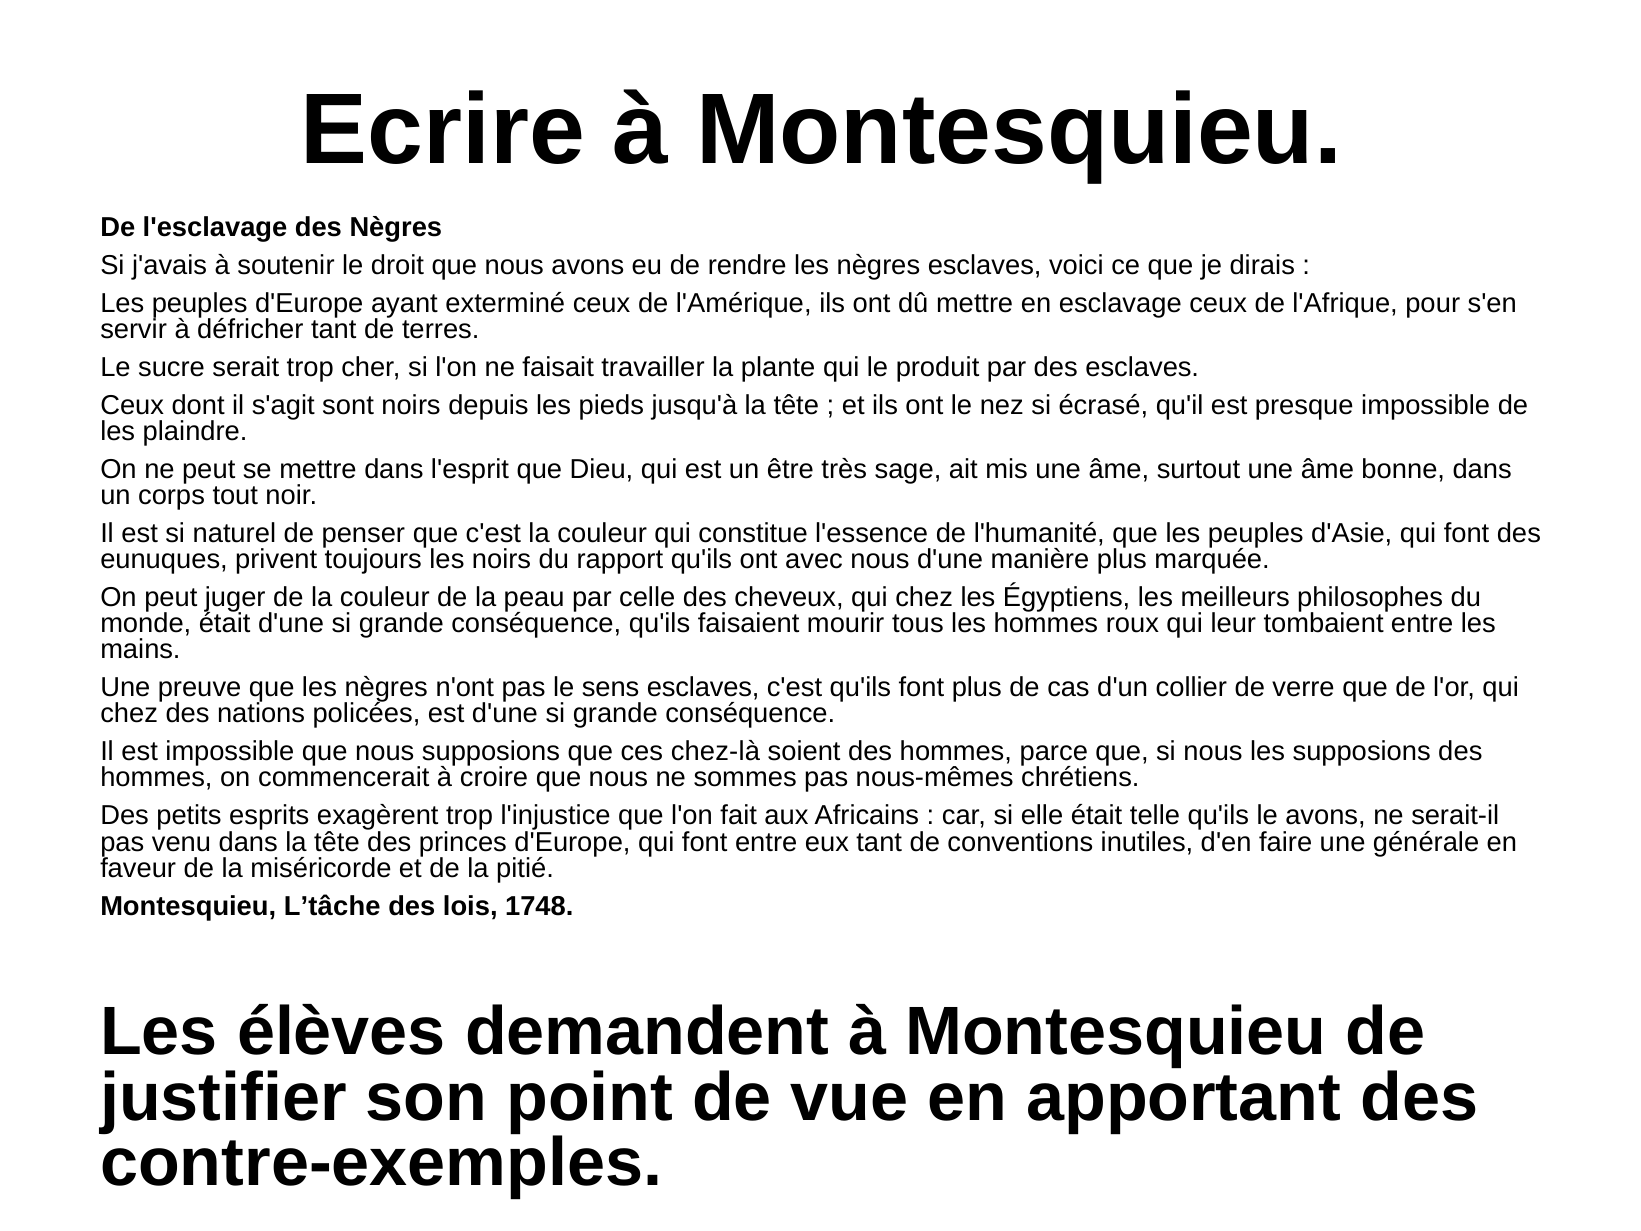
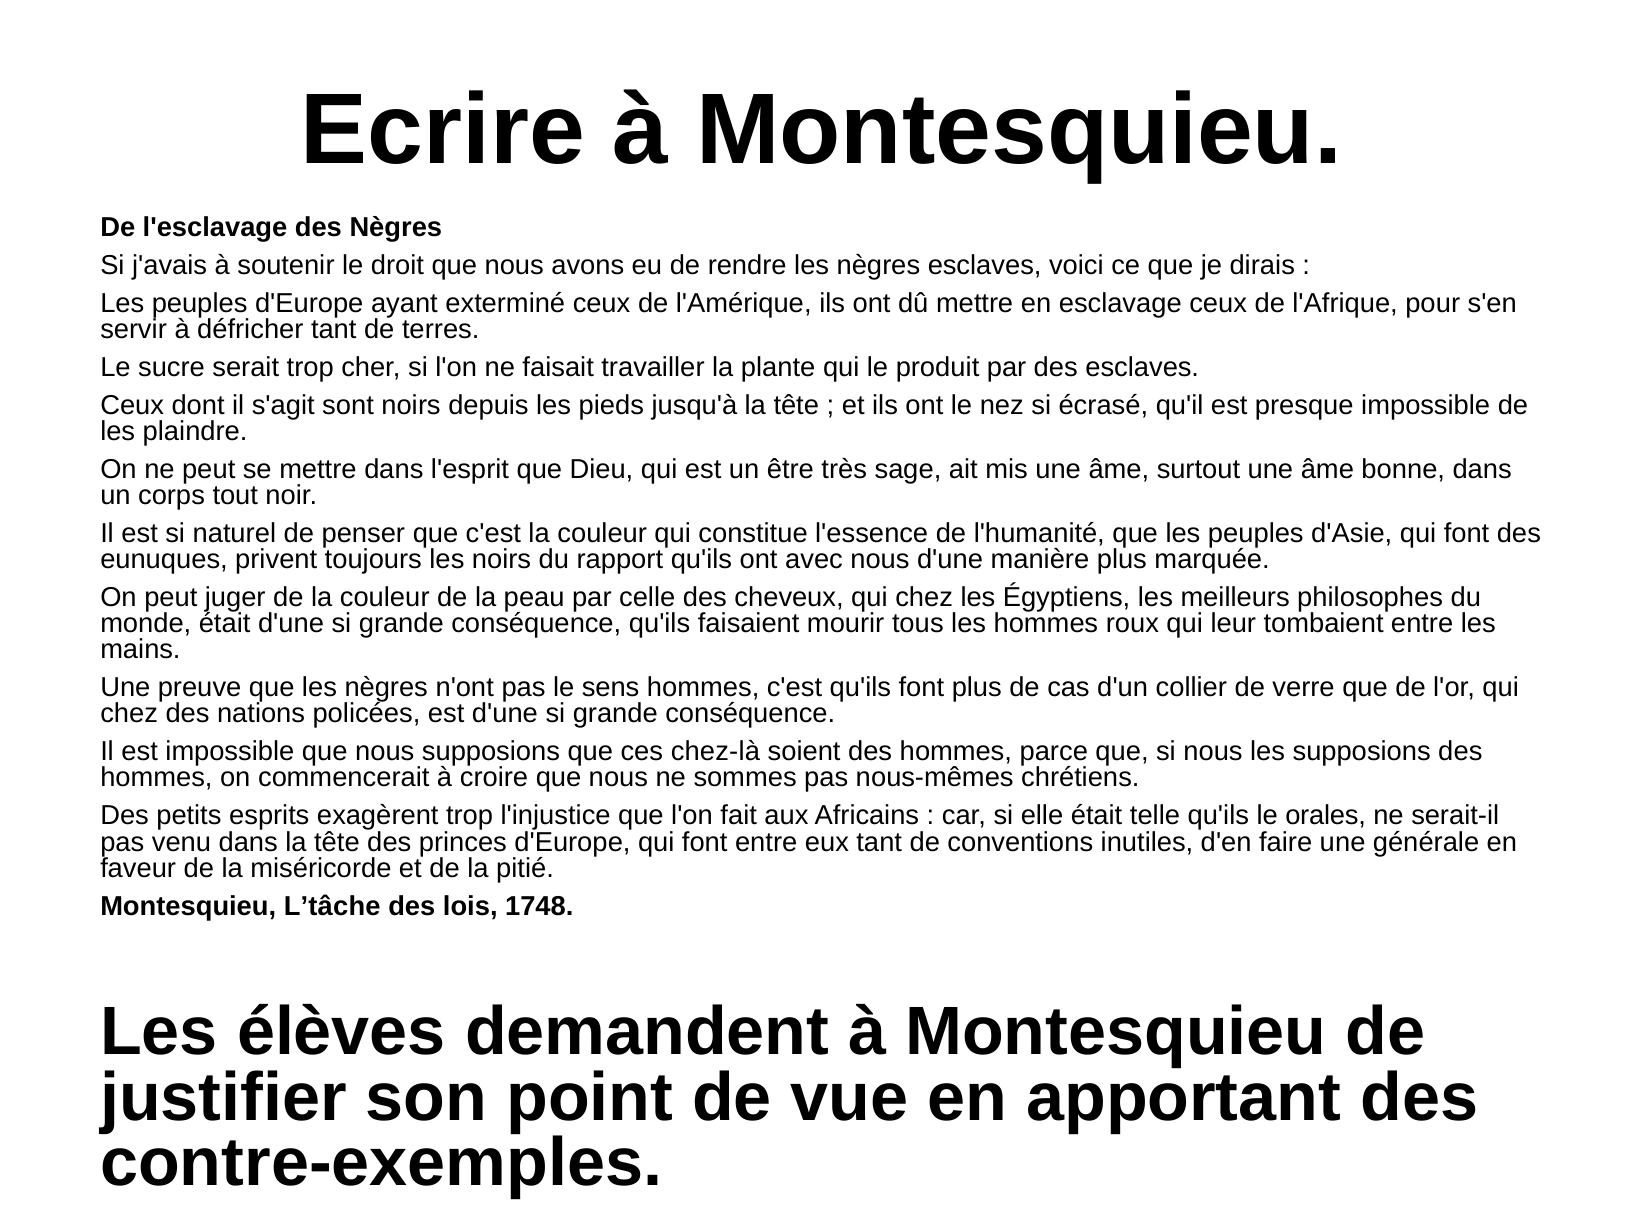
sens esclaves: esclaves -> hommes
le avons: avons -> orales
